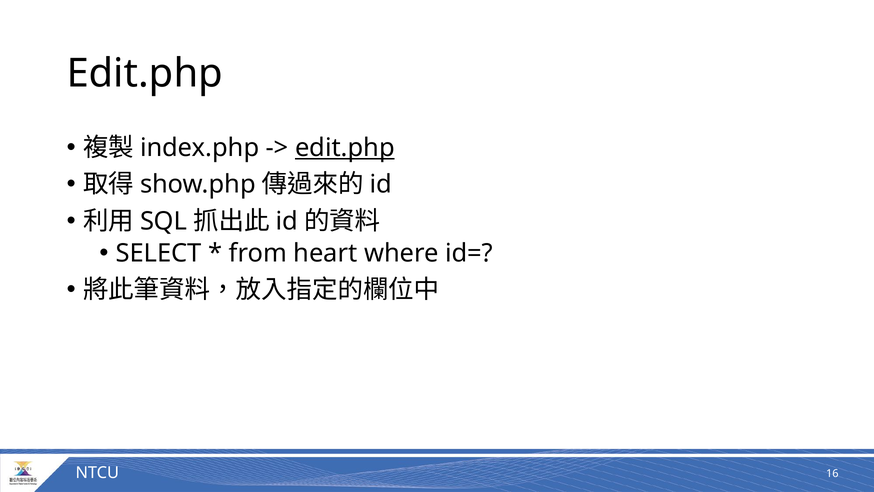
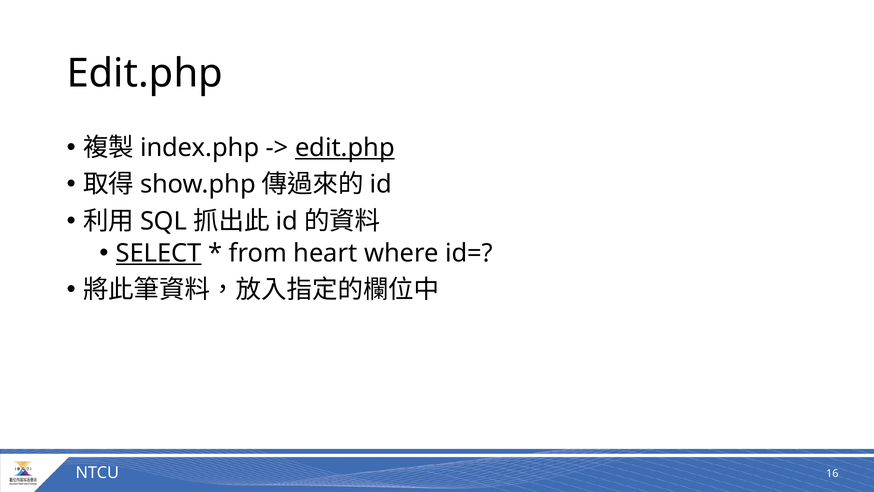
SELECT underline: none -> present
